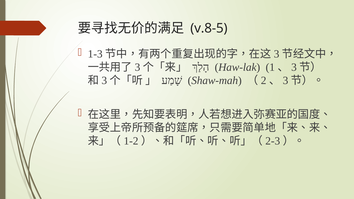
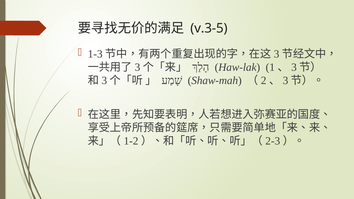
v.8-5: v.8-5 -> v.3-5
